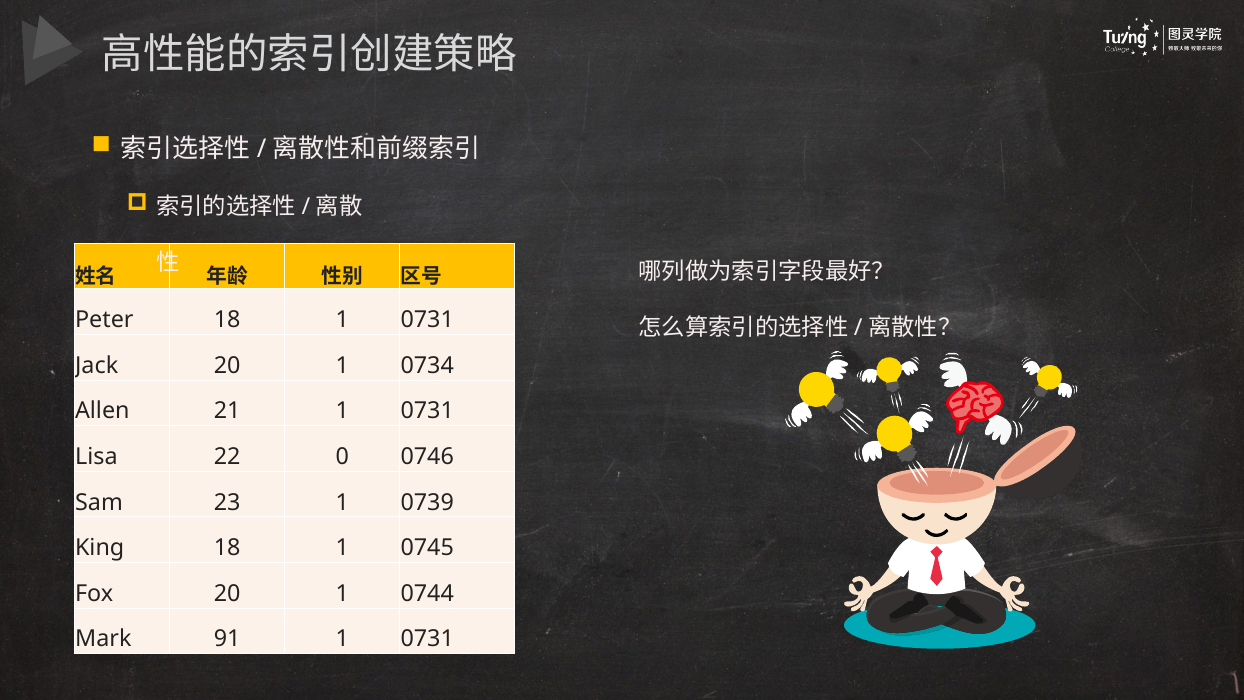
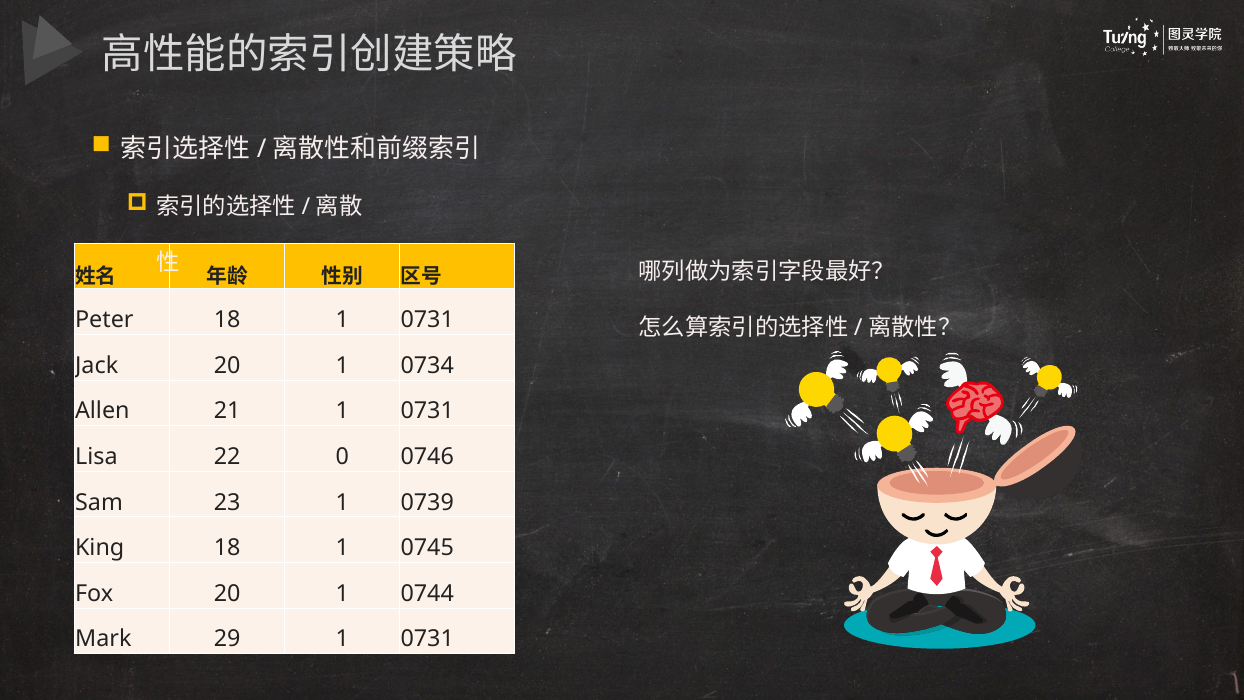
91: 91 -> 29
